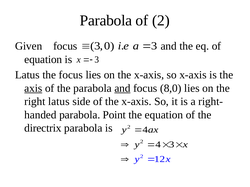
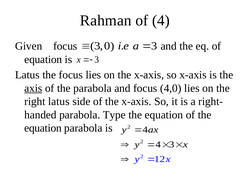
Parabola at (106, 20): Parabola -> Rahman
of 2: 2 -> 4
and at (122, 88) underline: present -> none
8,0: 8,0 -> 4,0
Point: Point -> Type
directrix at (43, 128): directrix -> equation
